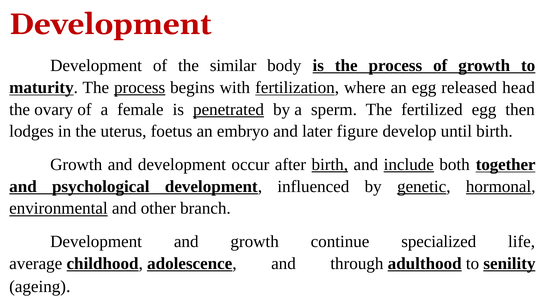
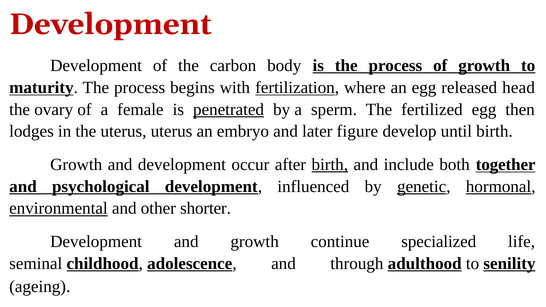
similar: similar -> carbon
process at (140, 88) underline: present -> none
uterus foetus: foetus -> uterus
include underline: present -> none
branch: branch -> shorter
average: average -> seminal
